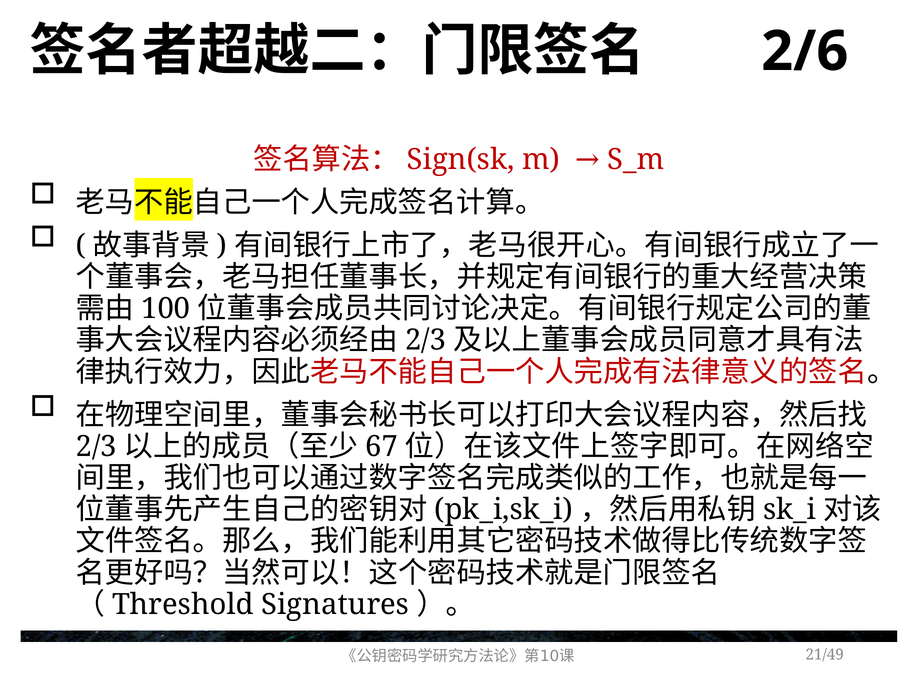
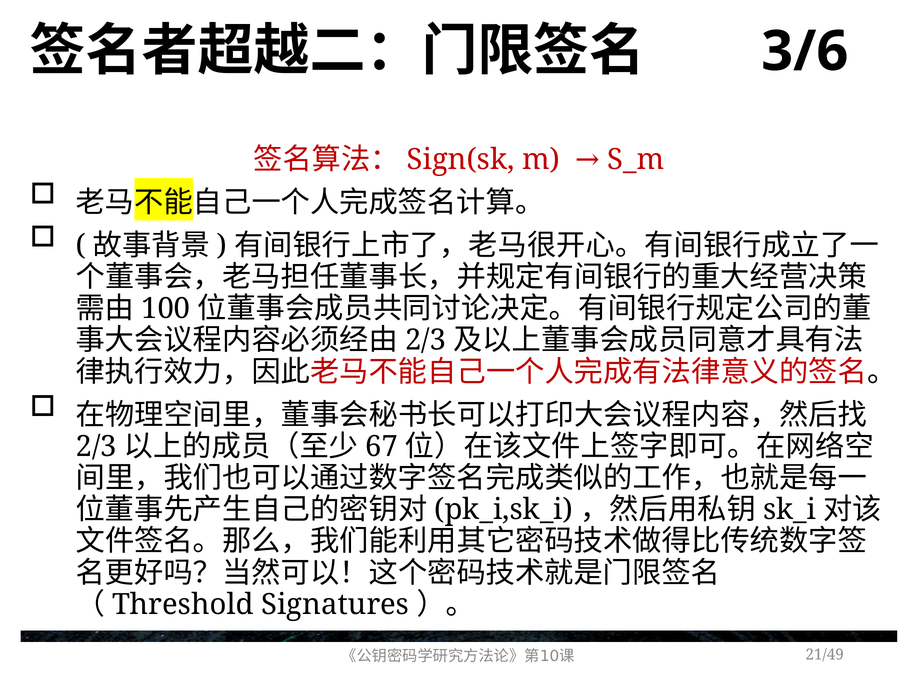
2/6: 2/6 -> 3/6
